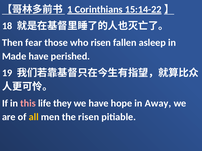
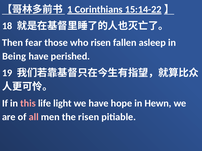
Made: Made -> Being
they: they -> light
Away: Away -> Hewn
all colour: yellow -> pink
